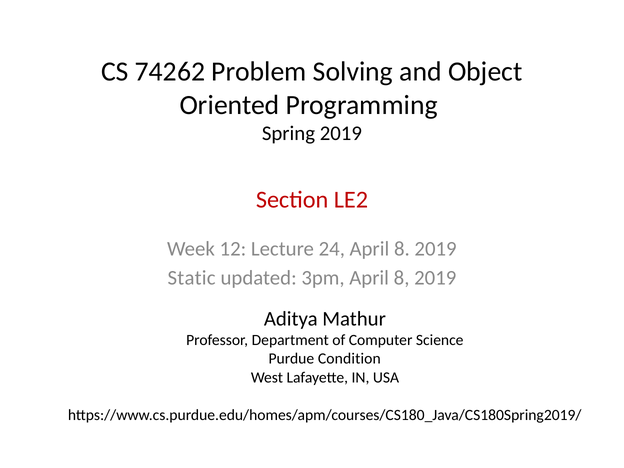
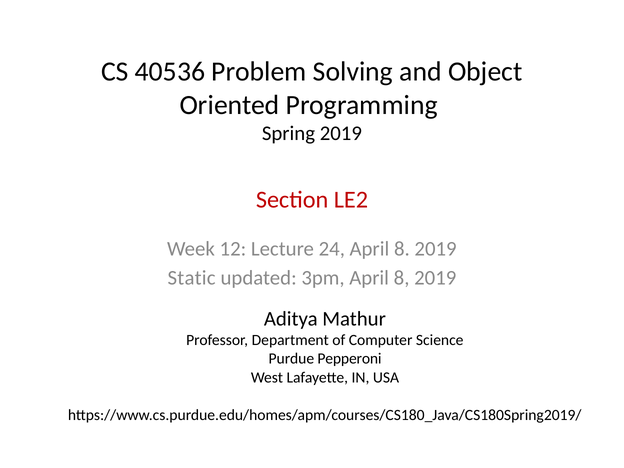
74262: 74262 -> 40536
Condition: Condition -> Pepperoni
